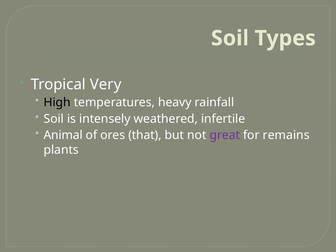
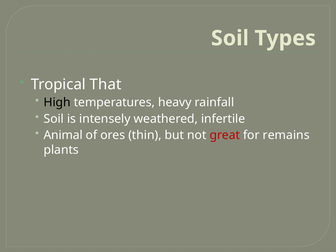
Very: Very -> That
that: that -> thin
great colour: purple -> red
